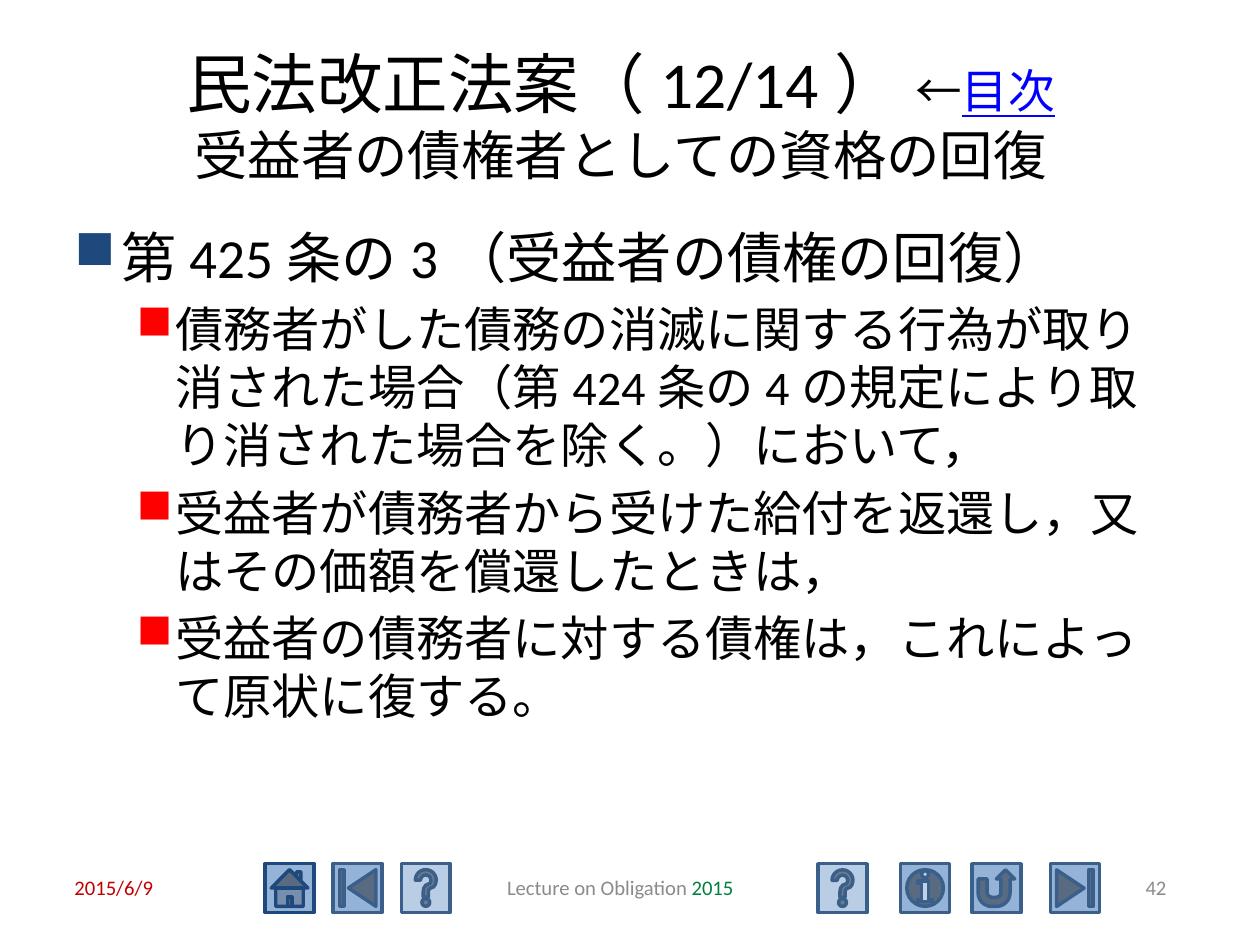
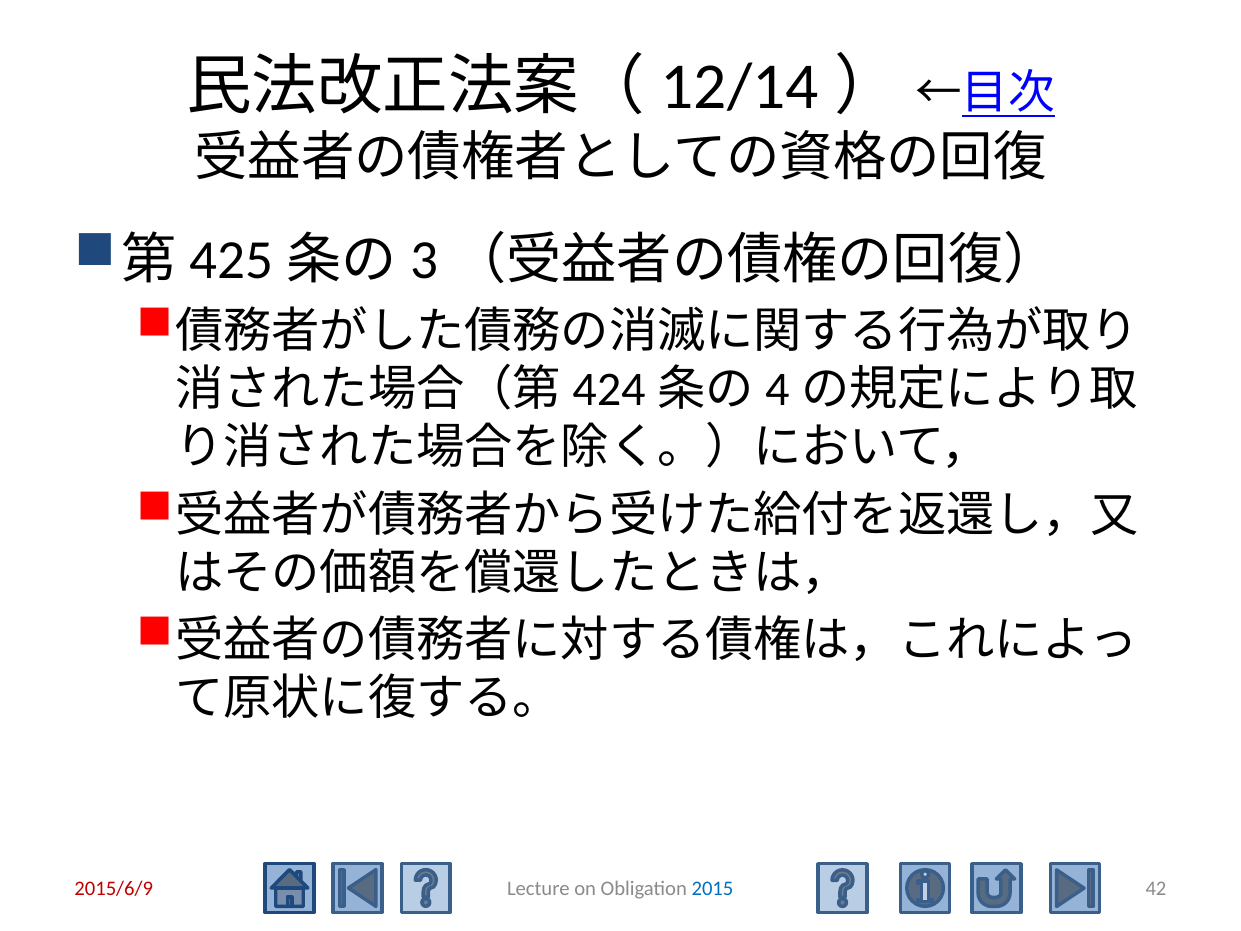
2015 colour: green -> blue
